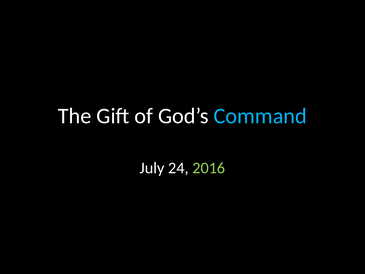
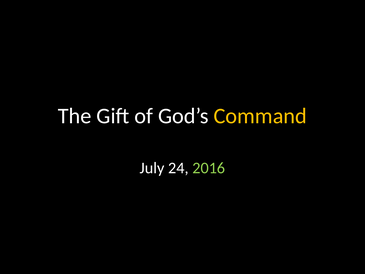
Command colour: light blue -> yellow
